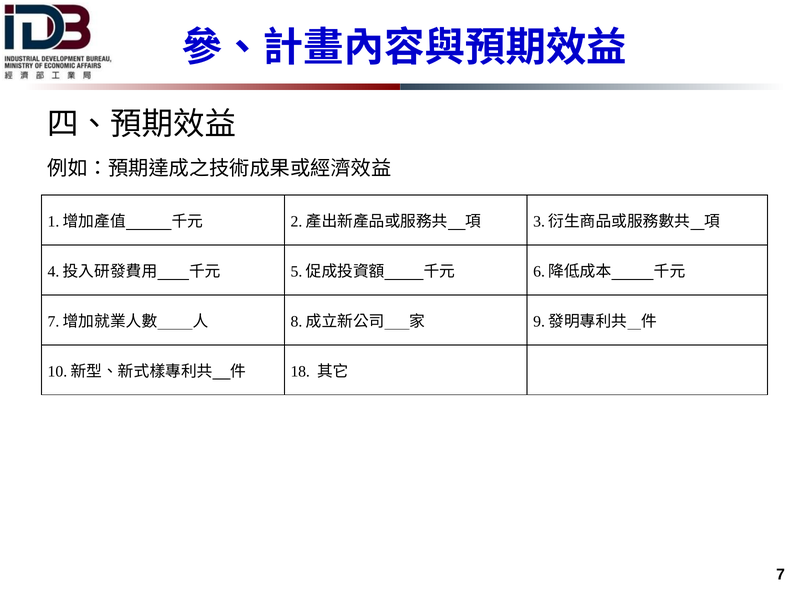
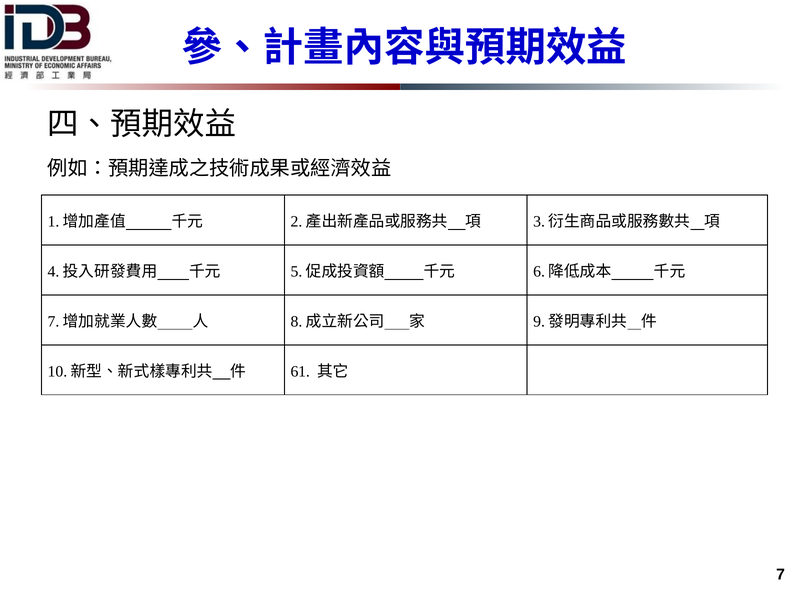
18: 18 -> 61
